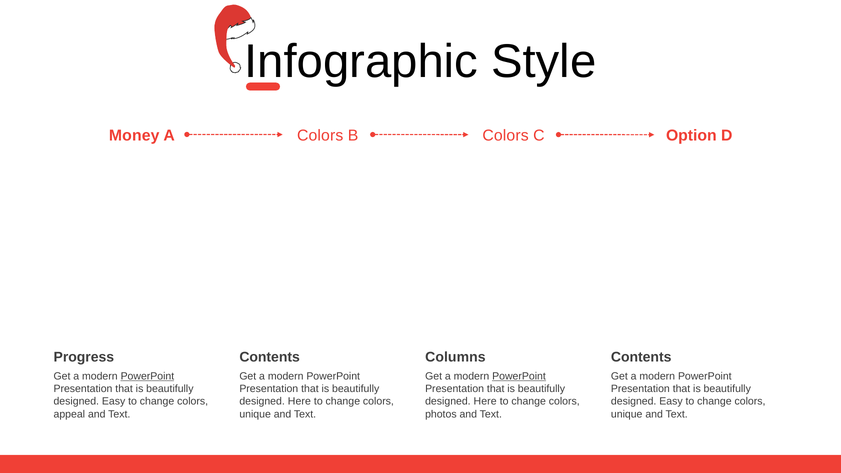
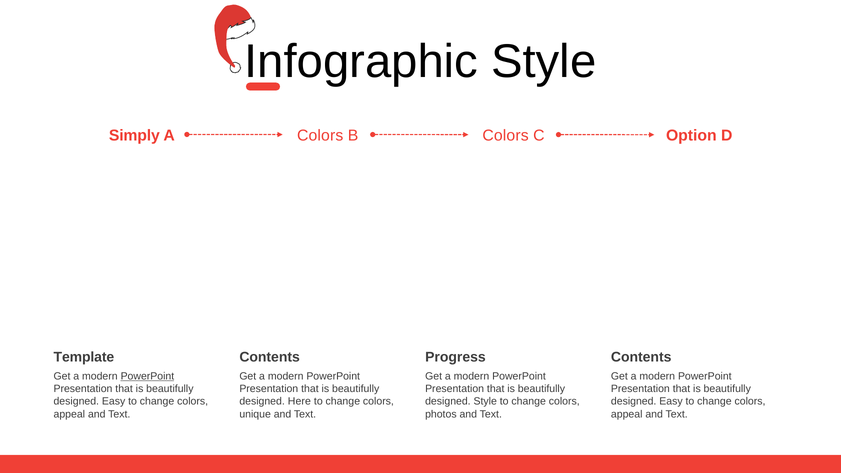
Money: Money -> Simply
Progress: Progress -> Template
Columns: Columns -> Progress
PowerPoint at (519, 376) underline: present -> none
Here at (485, 402): Here -> Style
unique at (627, 414): unique -> appeal
